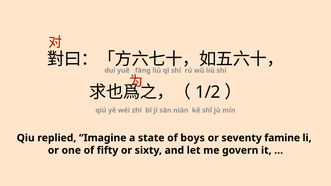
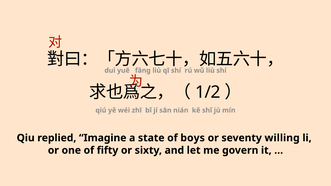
famine: famine -> willing
